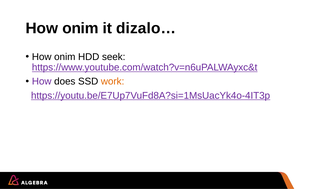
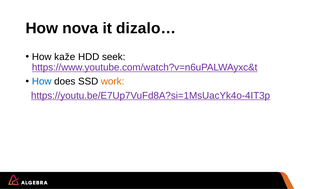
onim at (80, 28): onim -> nova
onim at (65, 57): onim -> kaže
How at (42, 81) colour: purple -> blue
